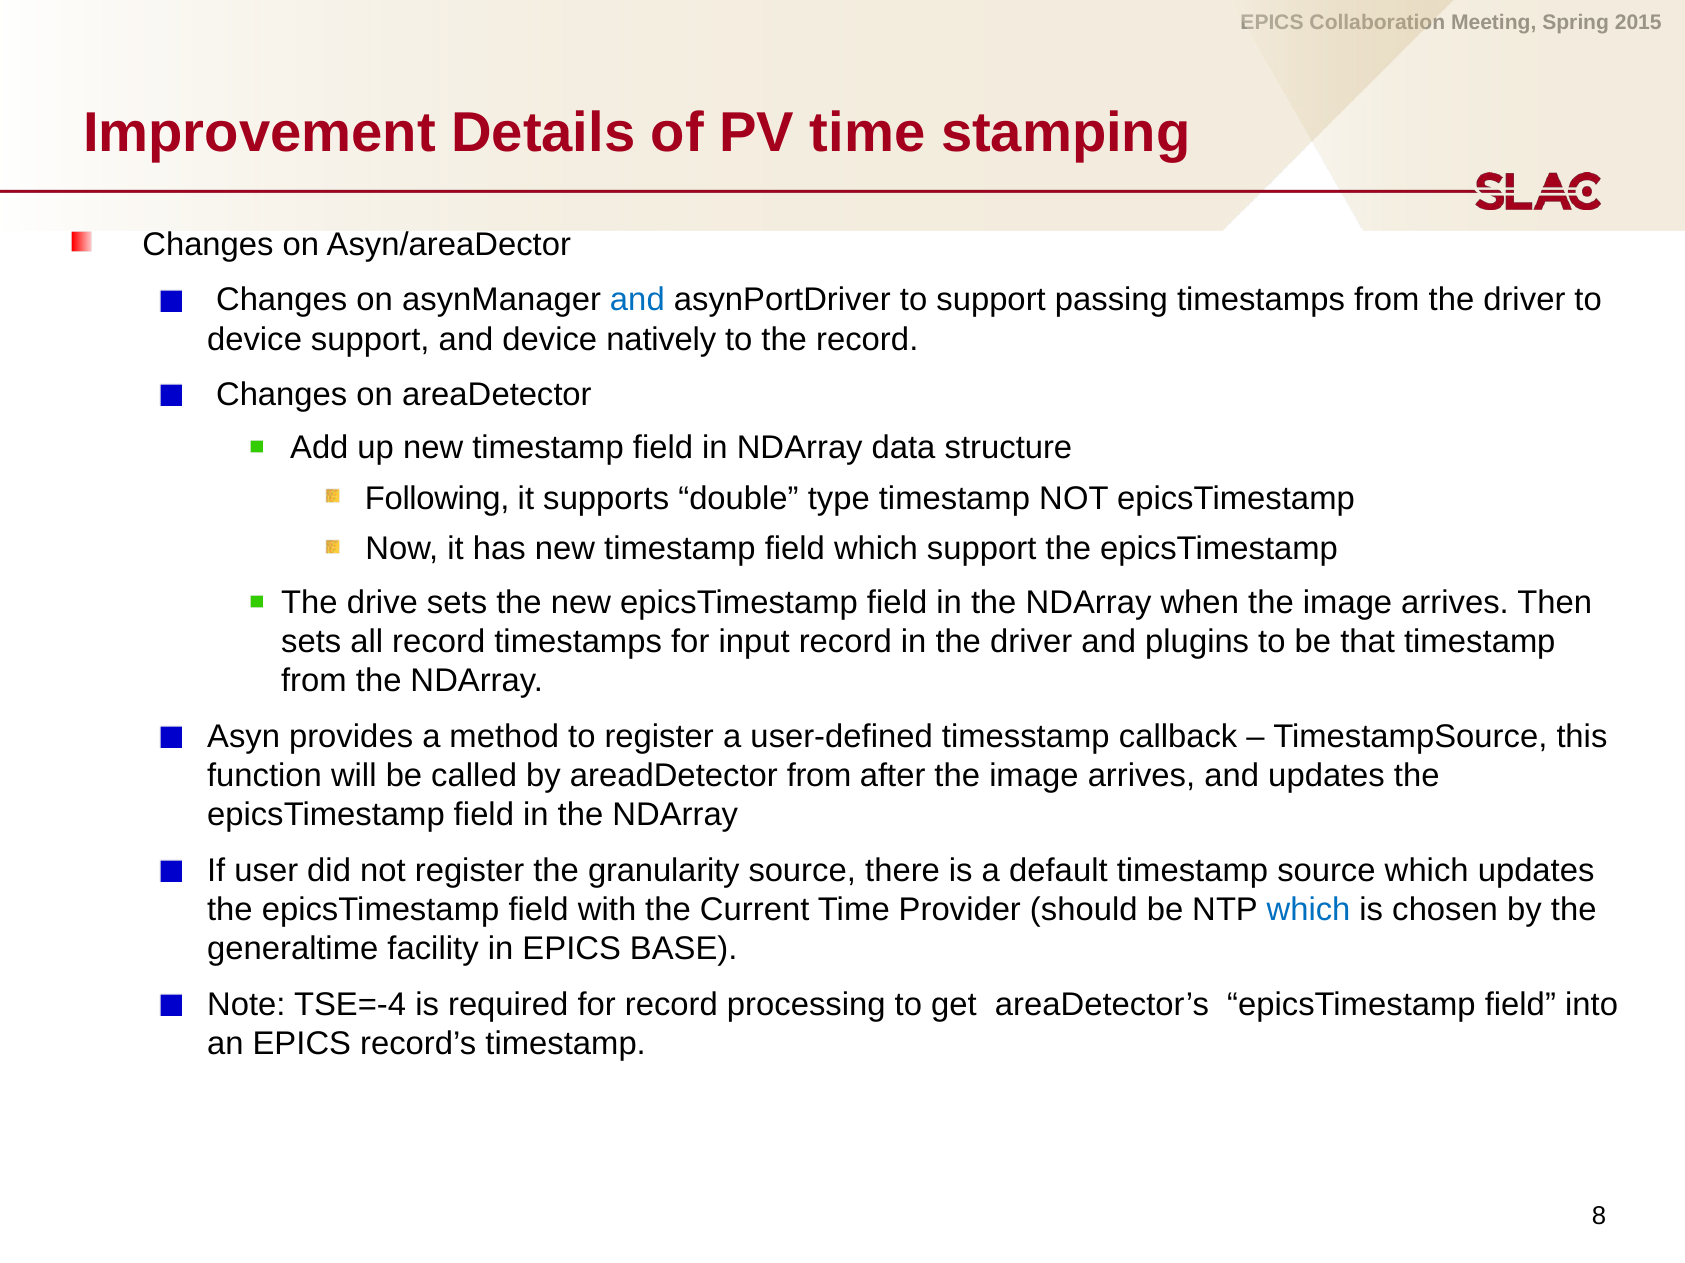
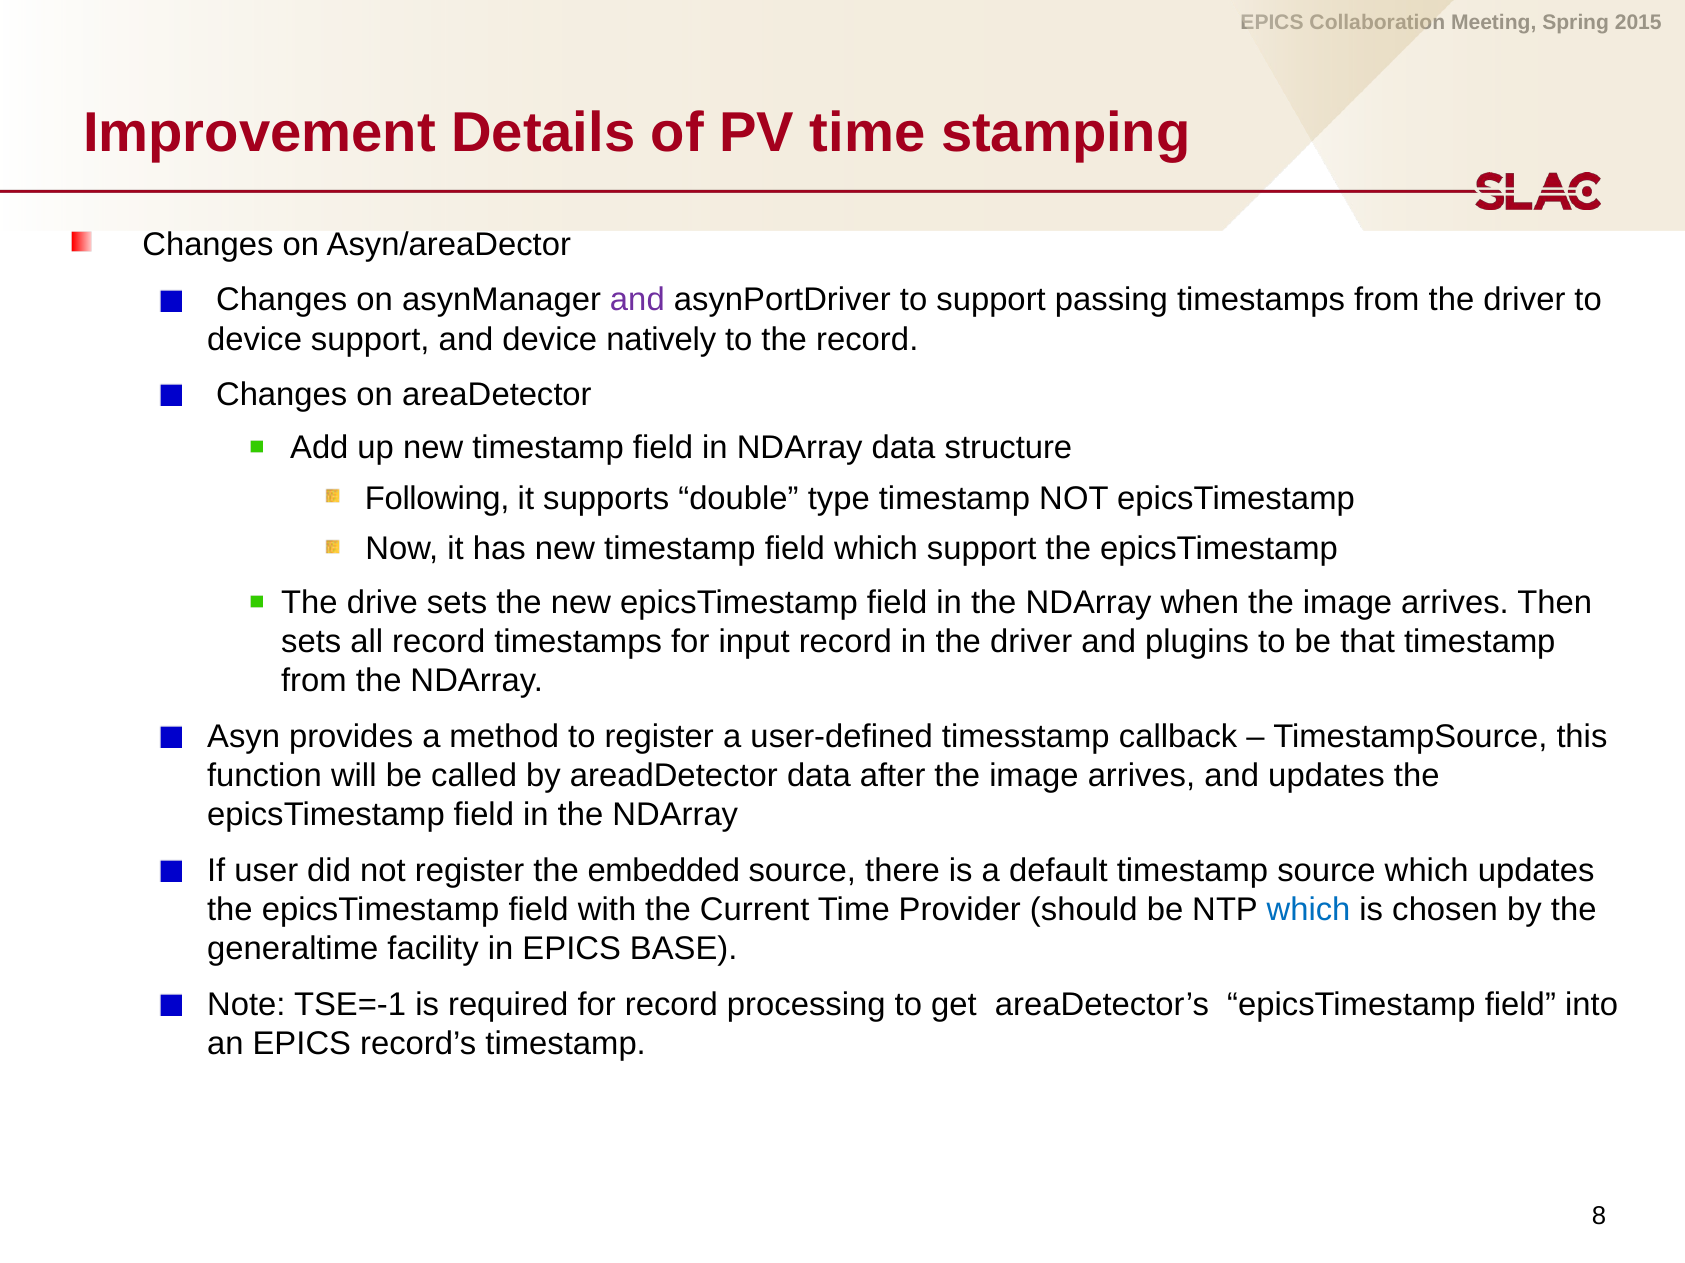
and at (637, 300) colour: blue -> purple
areadDetector from: from -> data
granularity: granularity -> embedded
TSE=-4: TSE=-4 -> TSE=-1
